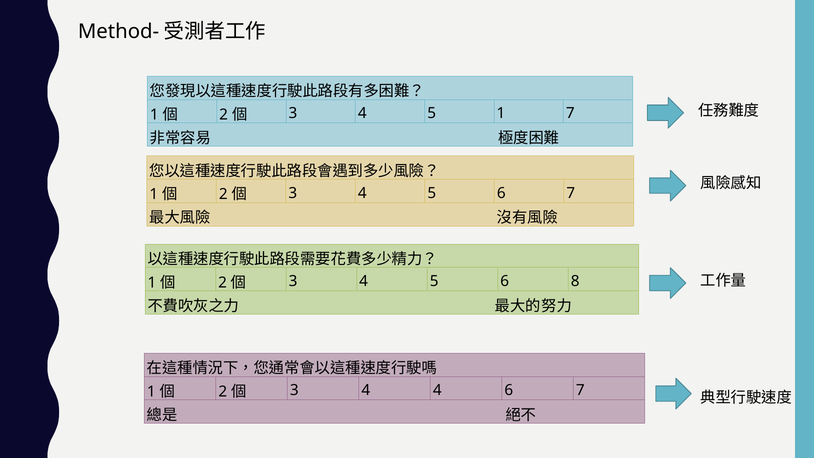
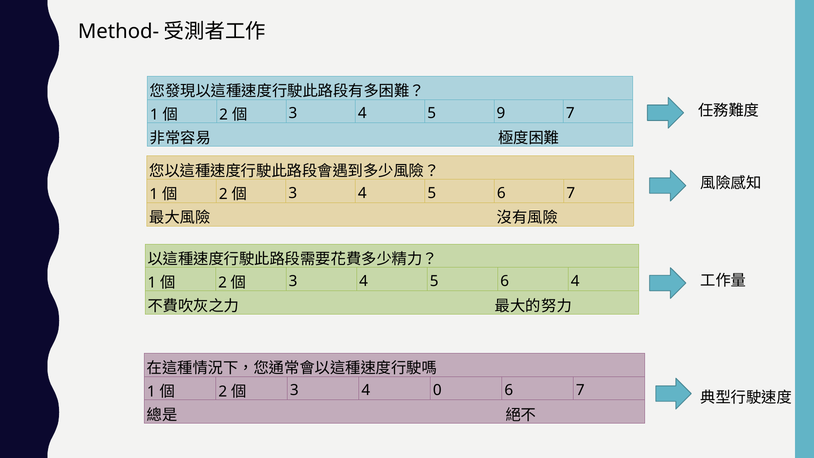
5 1: 1 -> 9
6 8: 8 -> 4
4 4: 4 -> 0
